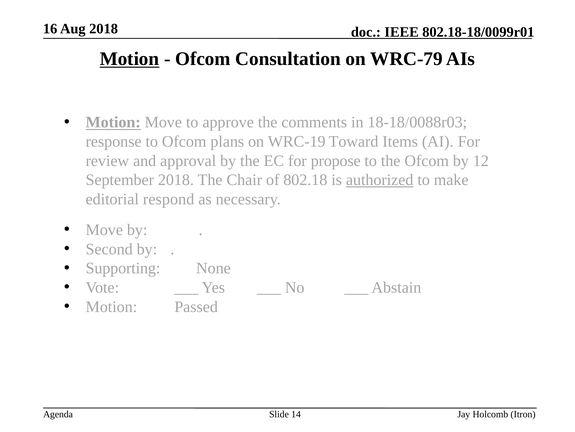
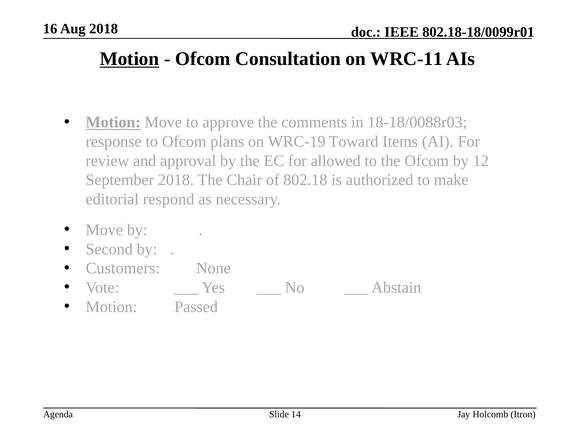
WRC-79: WRC-79 -> WRC-11
propose: propose -> allowed
authorized underline: present -> none
Supporting: Supporting -> Customers
